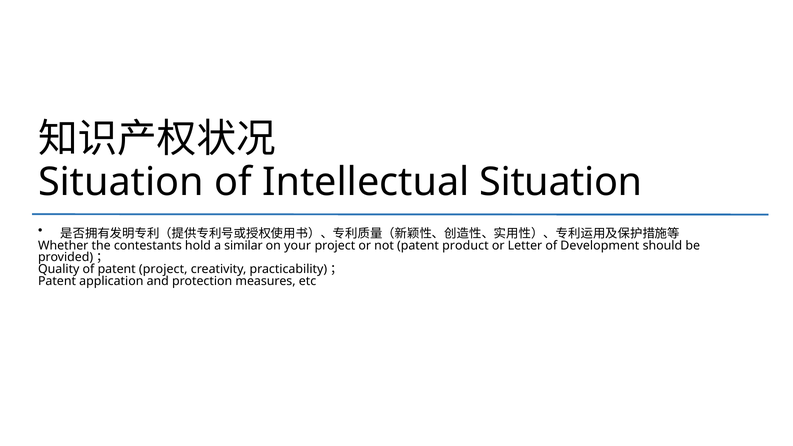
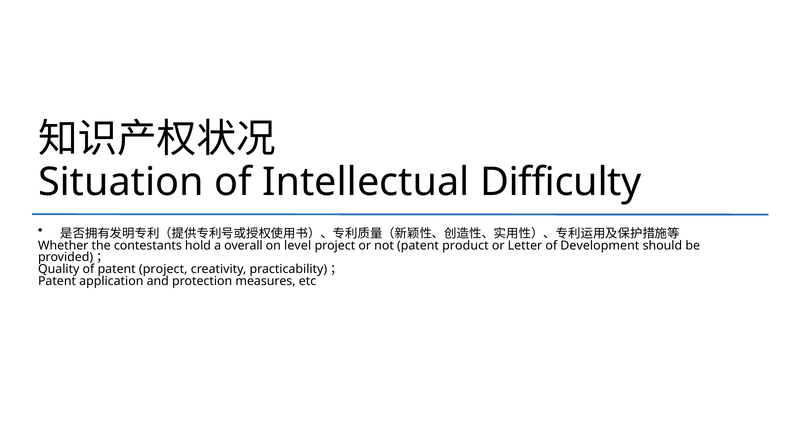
Intellectual Situation: Situation -> Difficulty
similar: similar -> overall
your: your -> level
